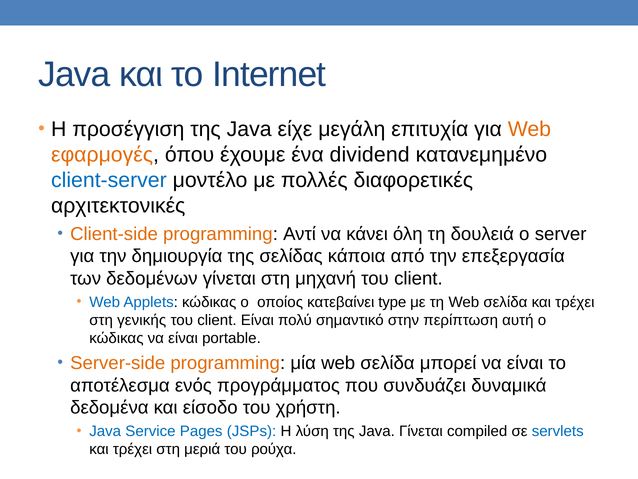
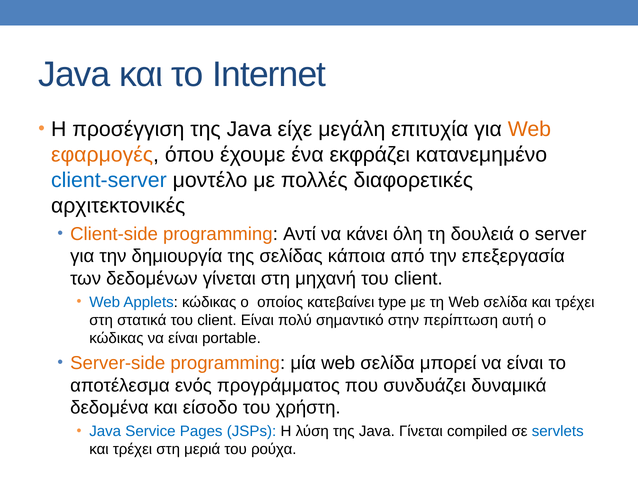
dividend: dividend -> εκφράζει
γενικής: γενικής -> στατικά
